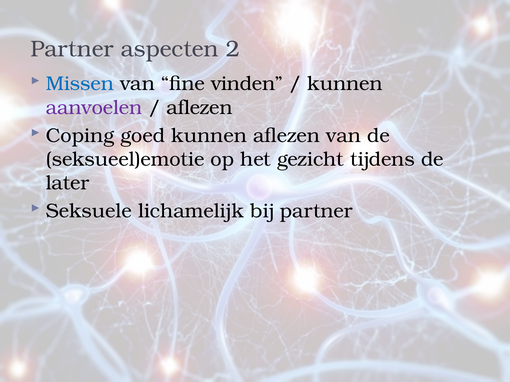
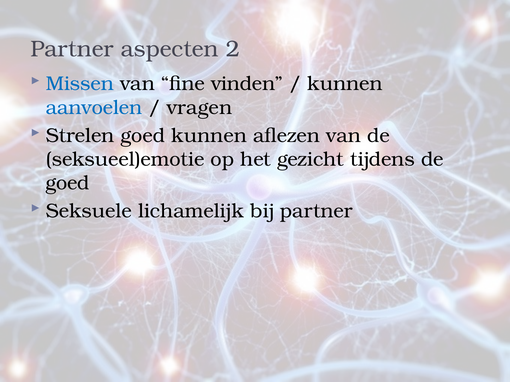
aanvoelen colour: purple -> blue
aflezen at (200, 108): aflezen -> vragen
Coping: Coping -> Strelen
later at (67, 183): later -> goed
